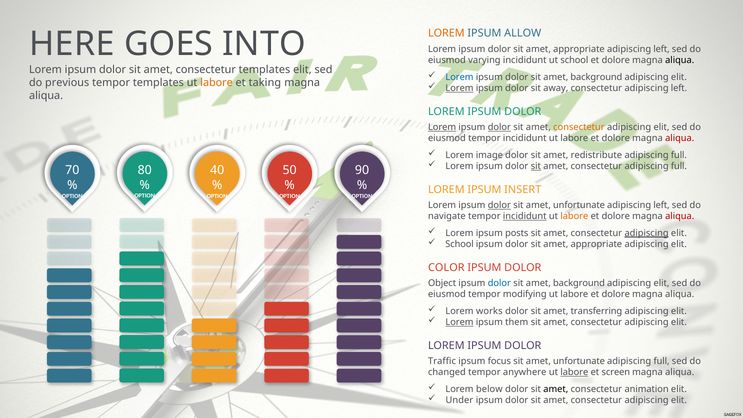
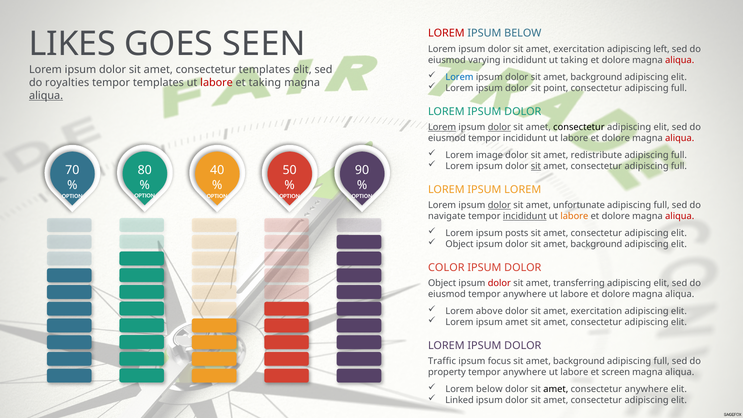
LOREM at (446, 33) colour: orange -> red
IPSUM ALLOW: ALLOW -> BELOW
HERE: HERE -> LIKES
INTO: INTO -> SEEN
appropriate at (579, 49): appropriate -> exercitation
ut school: school -> taking
aliqua at (680, 60) colour: black -> red
previous: previous -> royalties
labore at (217, 82) colour: orange -> red
Lorem at (459, 88) underline: present -> none
away: away -> point
left at (679, 88): left -> full
aliqua at (46, 95) underline: none -> present
consectetur at (579, 127) colour: orange -> black
IPSUM INSERT: INSERT -> LOREM
left at (662, 205): left -> full
adipiscing at (647, 233) underline: present -> none
School at (460, 244): School -> Object
appropriate at (596, 244): appropriate -> background
dolor at (499, 283) colour: blue -> red
background at (579, 283): background -> transferring
eiusmod tempor modifying: modifying -> anywhere
works: works -> above
transferring at (596, 311): transferring -> exercitation
Lorem at (459, 322) underline: present -> none
ipsum them: them -> amet
unfortunate at (579, 361): unfortunate -> background
changed: changed -> property
labore at (574, 372) underline: present -> none
consectetur animation: animation -> anywhere
Under: Under -> Linked
